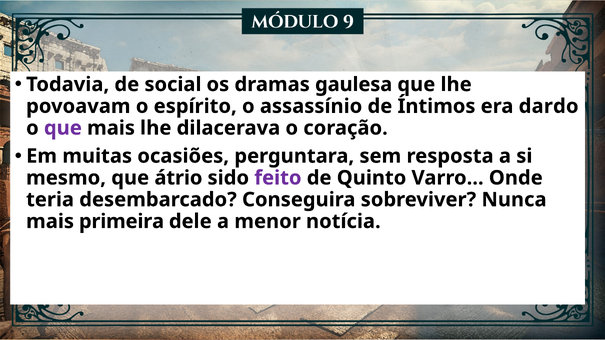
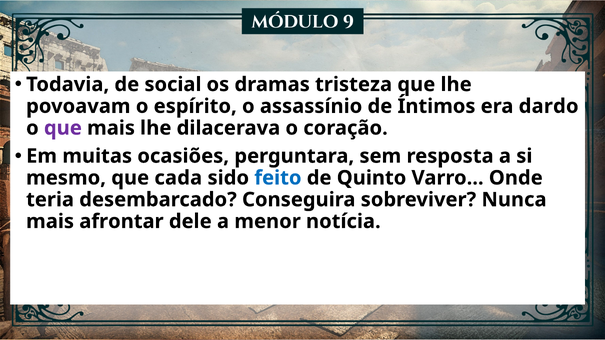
gaulesa: gaulesa -> tristeza
átrio: átrio -> cada
feito colour: purple -> blue
primeira: primeira -> afrontar
